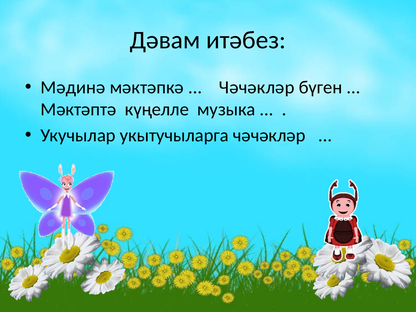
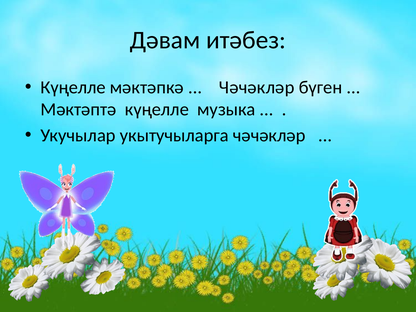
Мәдинә at (73, 87): Мәдинә -> Күңелле
